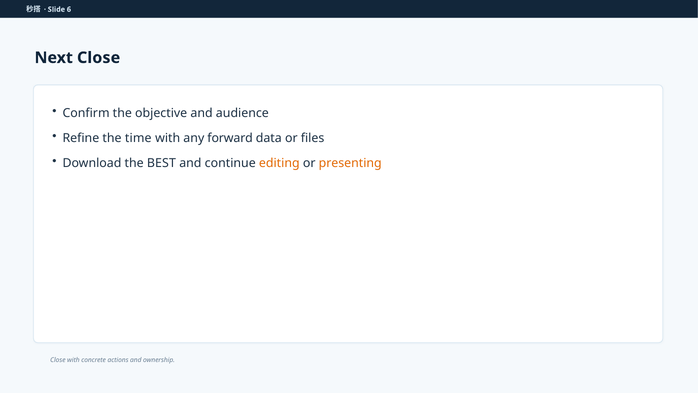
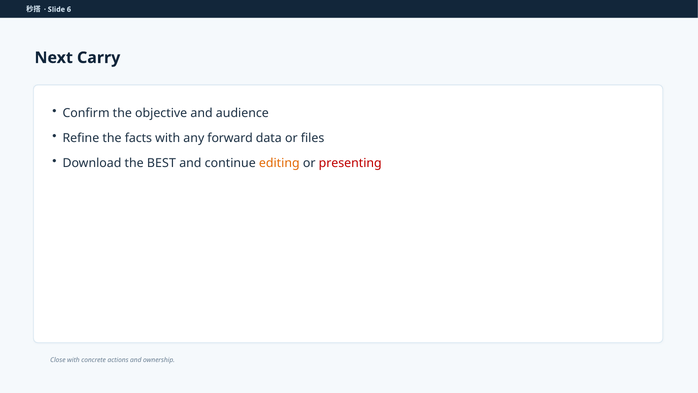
Next Close: Close -> Carry
time: time -> facts
presenting colour: orange -> red
